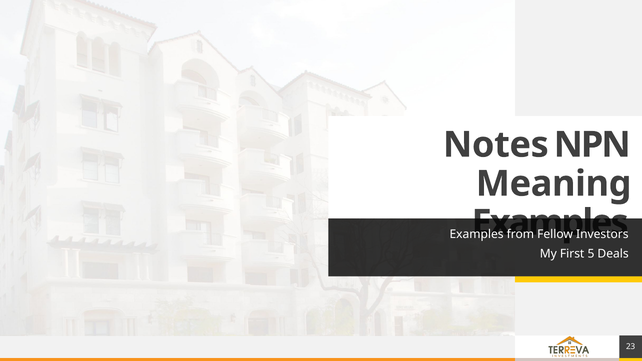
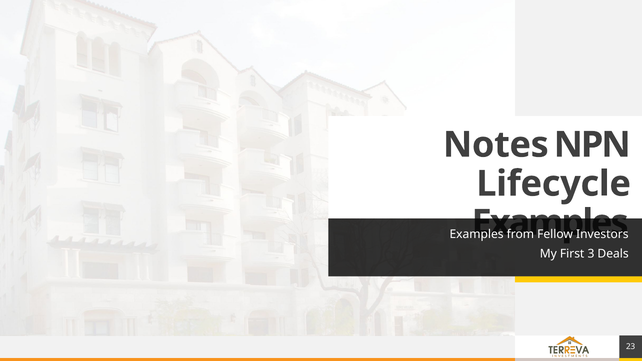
Meaning: Meaning -> Lifecycle
5: 5 -> 3
